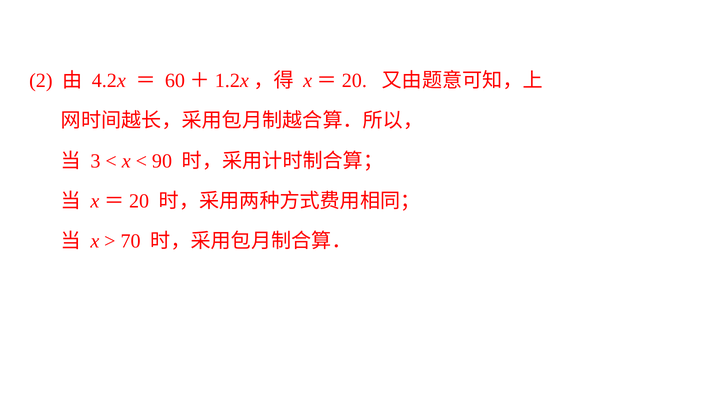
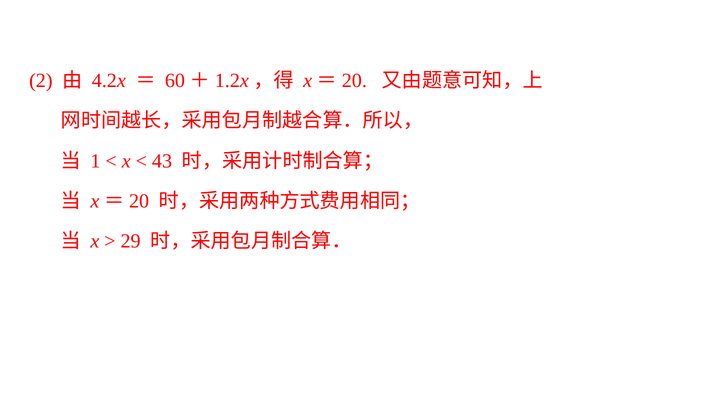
3: 3 -> 1
90: 90 -> 43
70: 70 -> 29
